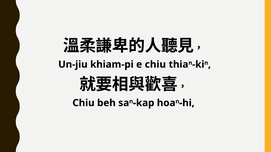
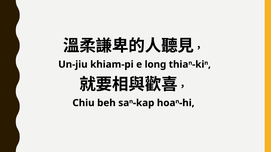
e chiu: chiu -> long
